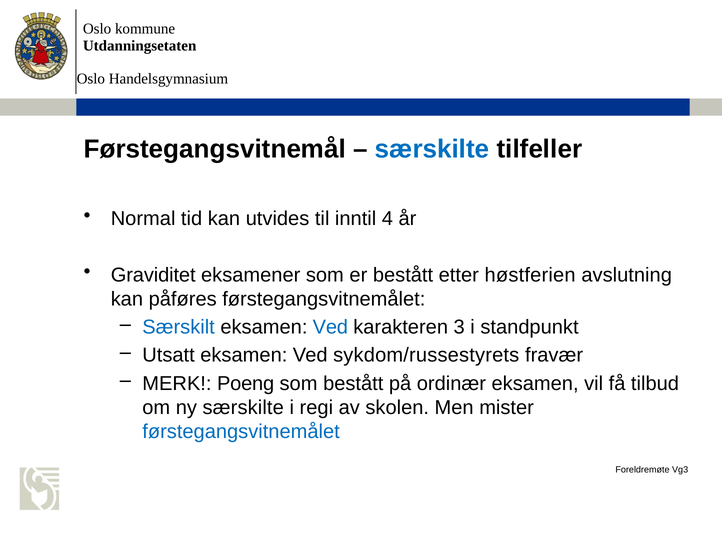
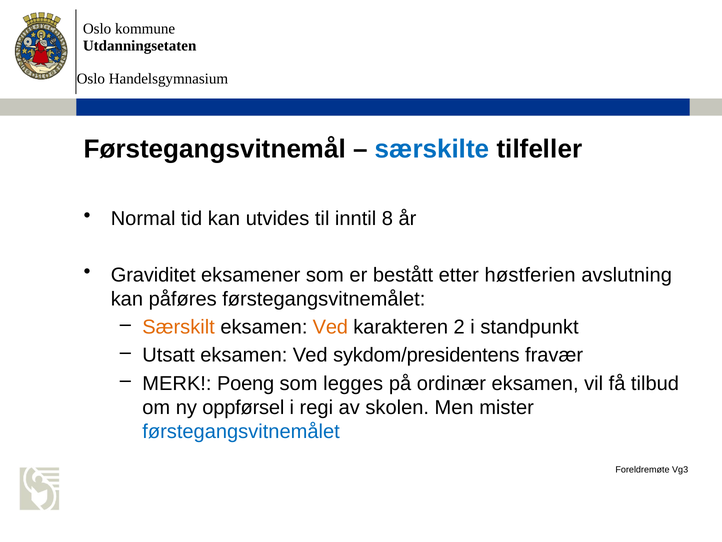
4: 4 -> 8
Særskilt colour: blue -> orange
Ved at (330, 327) colour: blue -> orange
3: 3 -> 2
sykdom/russestyrets: sykdom/russestyrets -> sykdom/presidentens
som bestått: bestått -> legges
ny særskilte: særskilte -> oppførsel
